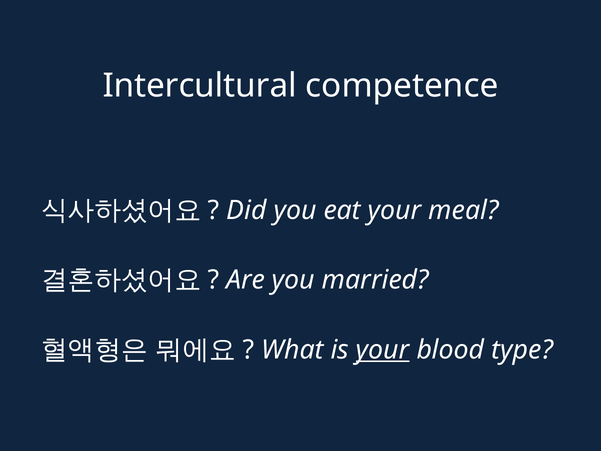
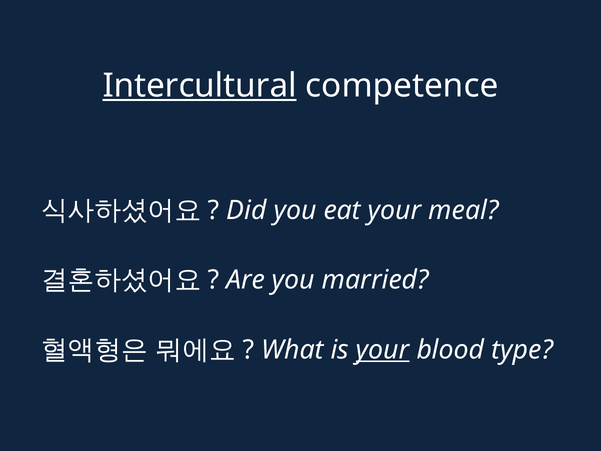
Intercultural underline: none -> present
